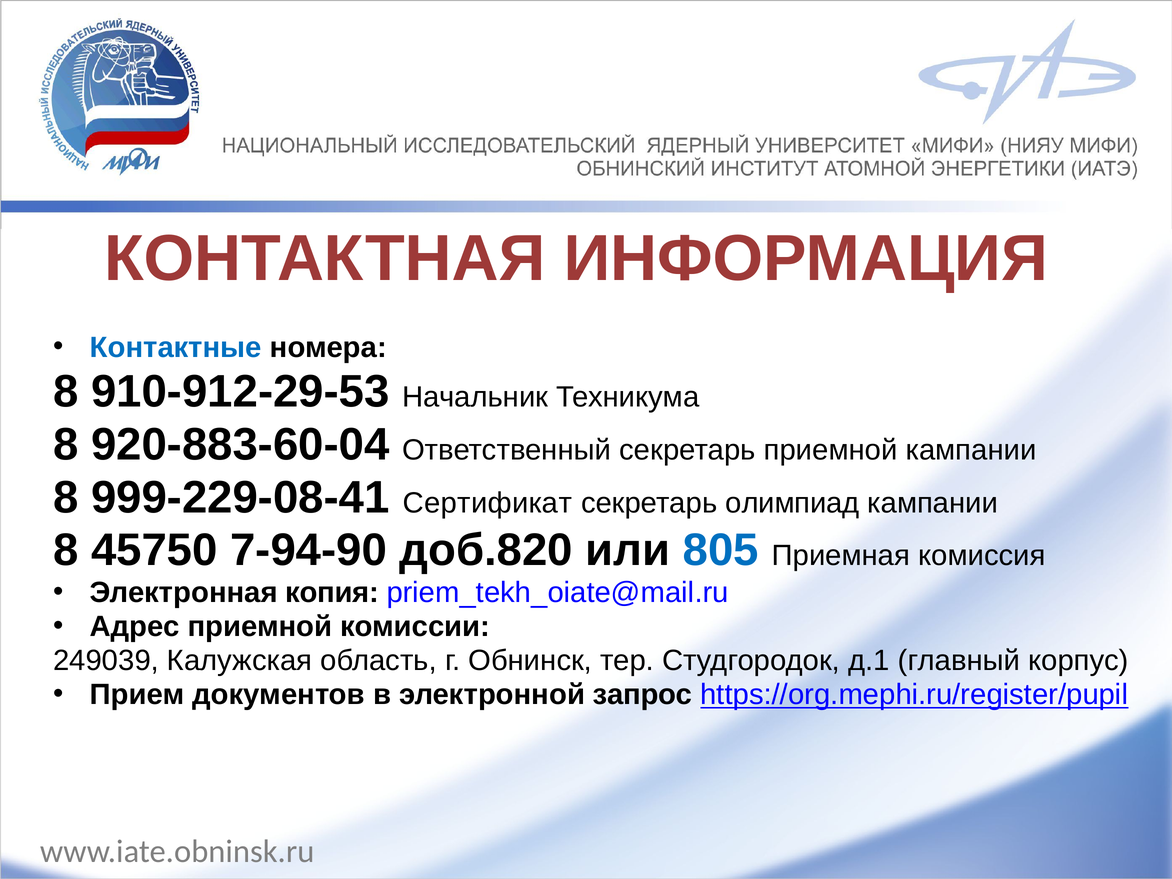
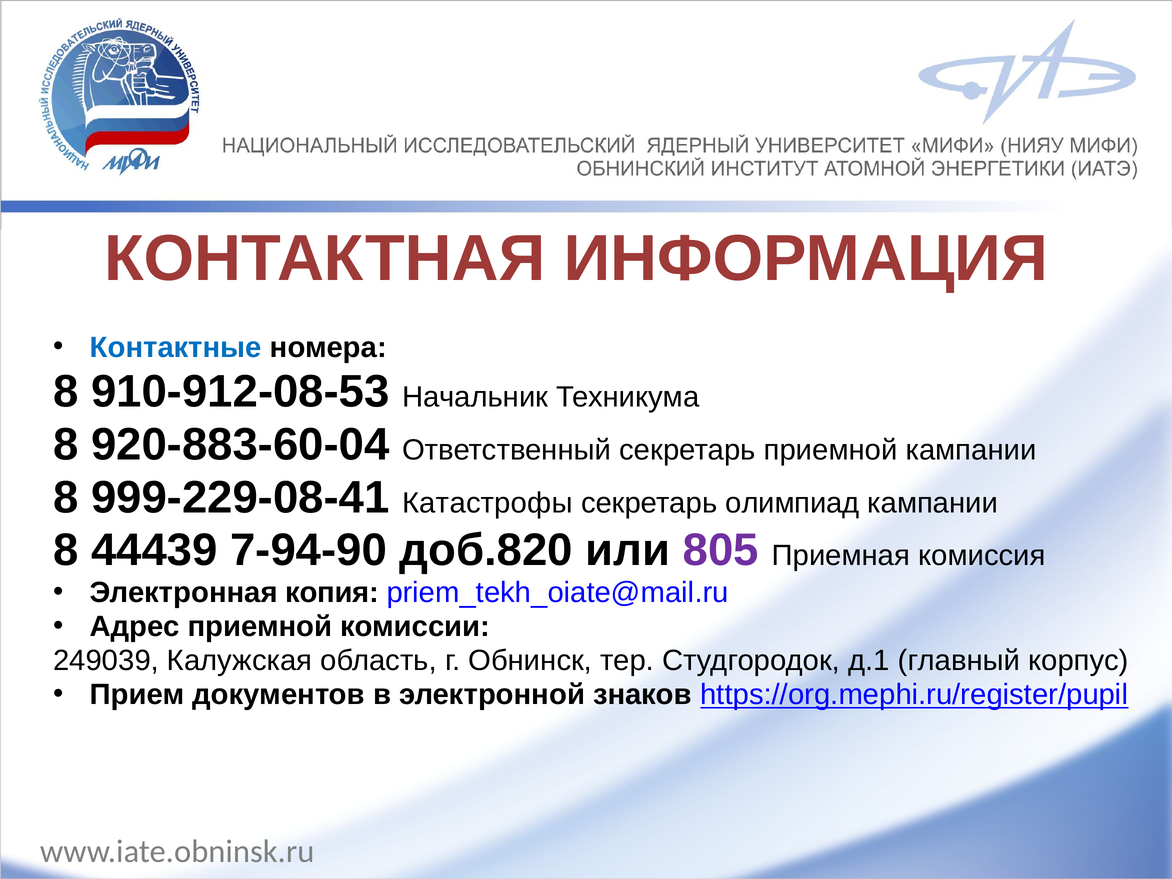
910-912-29-53: 910-912-29-53 -> 910-912-08-53
Сертификат: Сертификат -> Катастрофы
45750: 45750 -> 44439
805 colour: blue -> purple
запрос: запрос -> знаков
